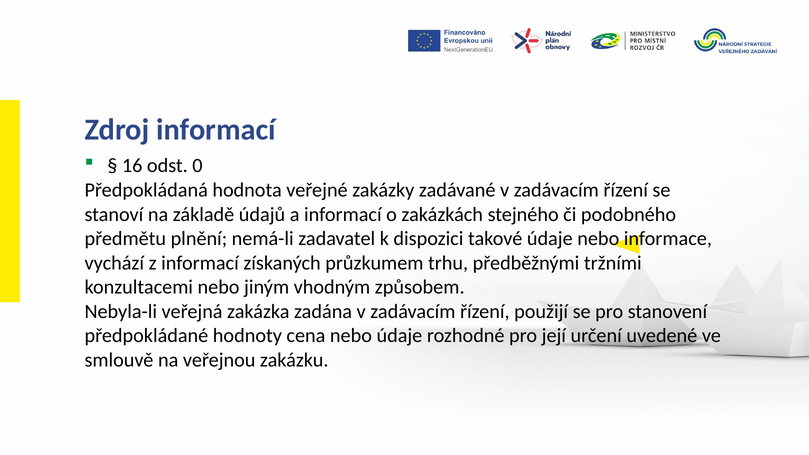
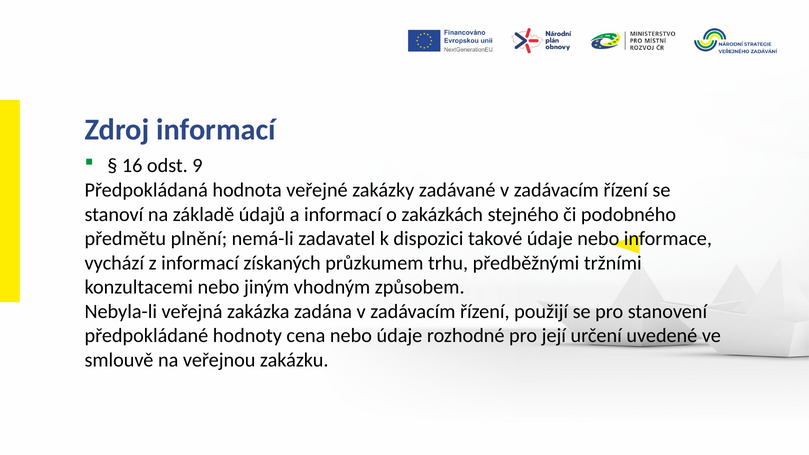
0: 0 -> 9
